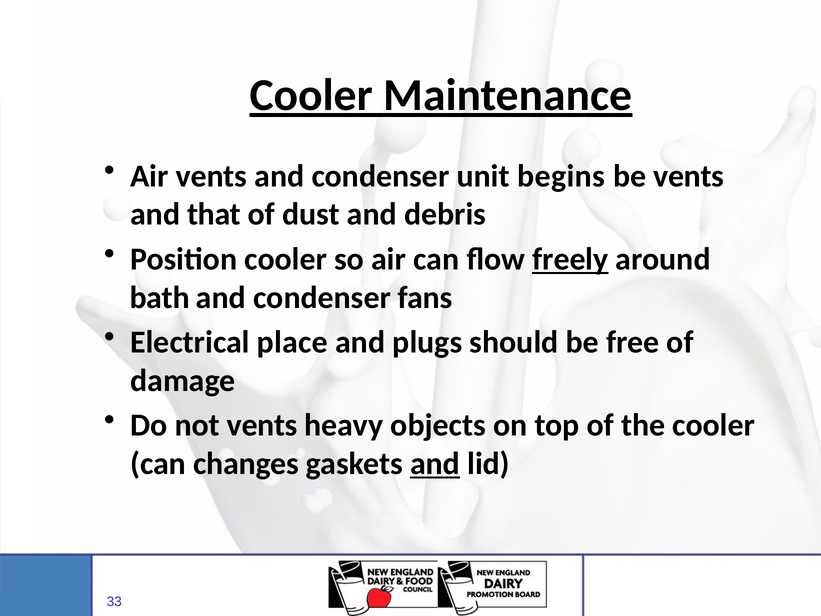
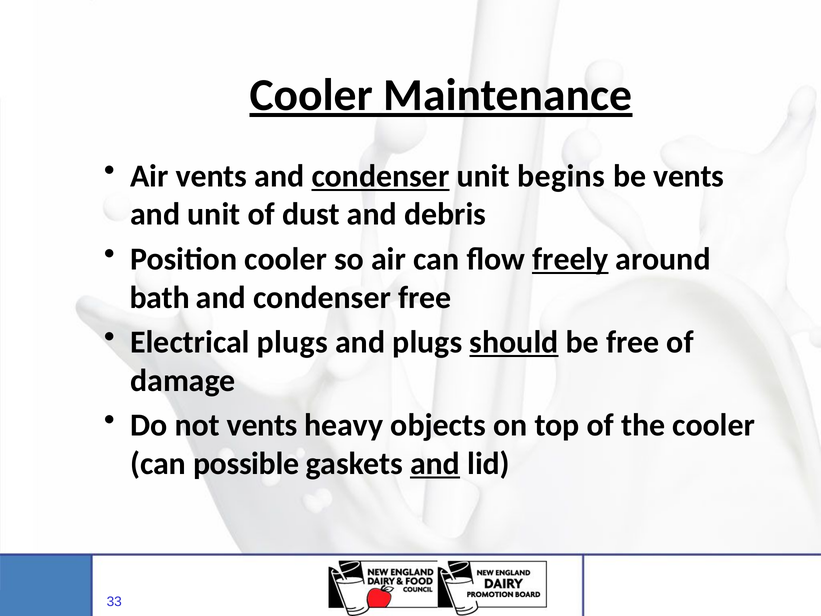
condenser at (380, 176) underline: none -> present
and that: that -> unit
condenser fans: fans -> free
Electrical place: place -> plugs
should underline: none -> present
changes: changes -> possible
